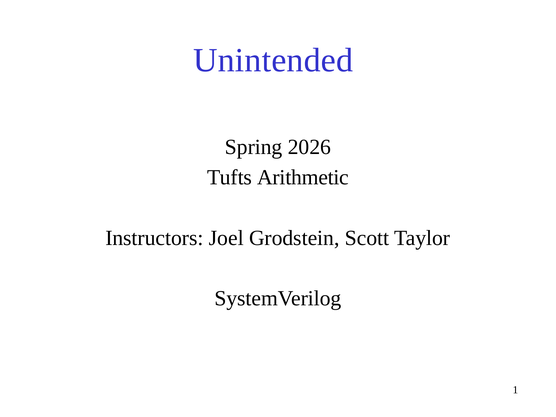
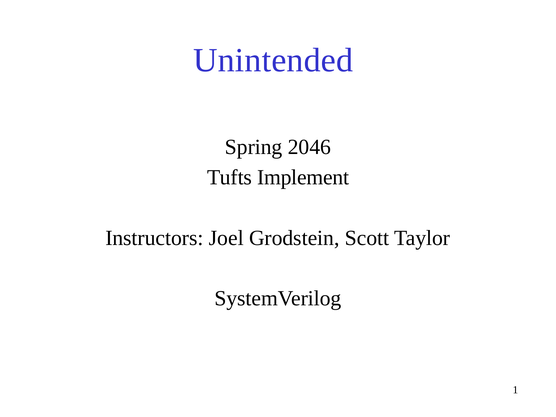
2026: 2026 -> 2046
Arithmetic: Arithmetic -> Implement
